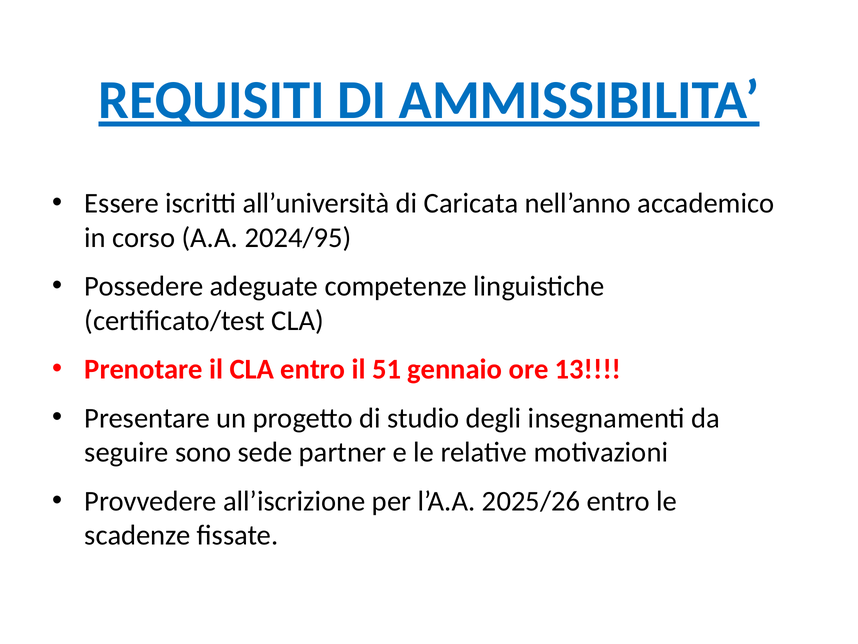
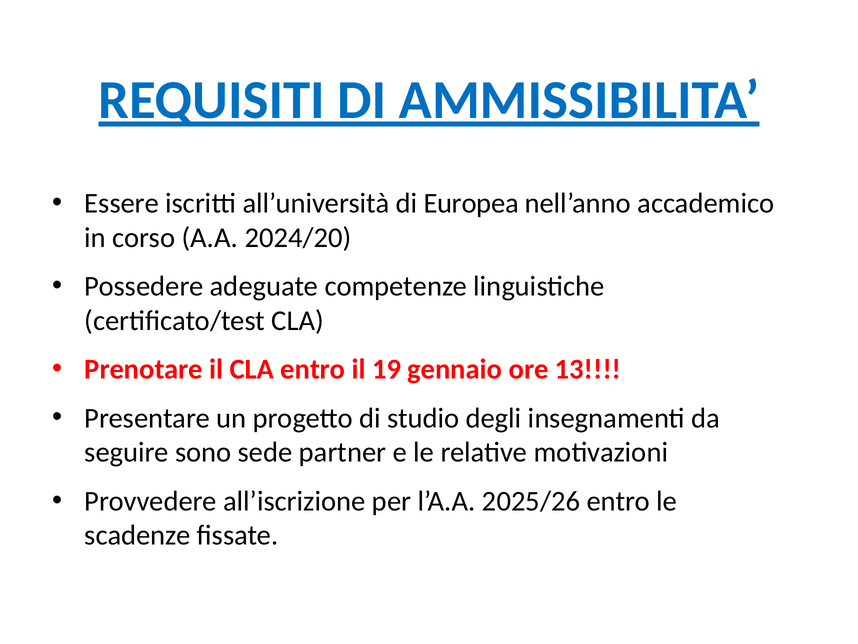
Caricata: Caricata -> Europea
2024/95: 2024/95 -> 2024/20
51: 51 -> 19
